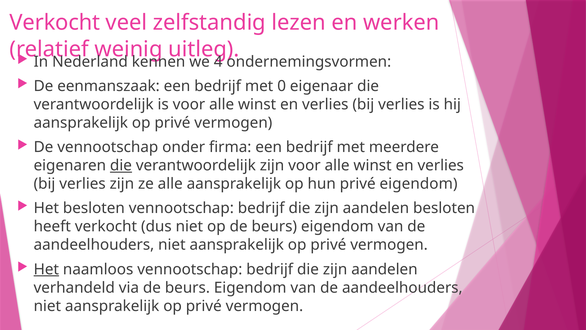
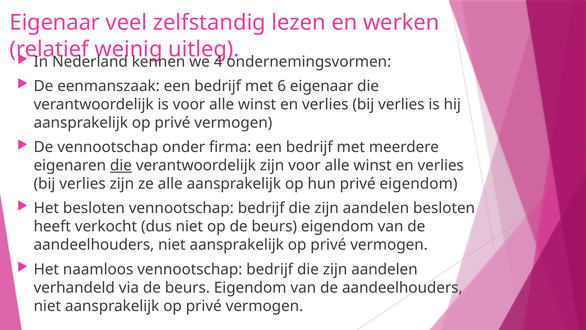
Verkocht at (55, 23): Verkocht -> Eigenaar
0: 0 -> 6
Het at (46, 269) underline: present -> none
